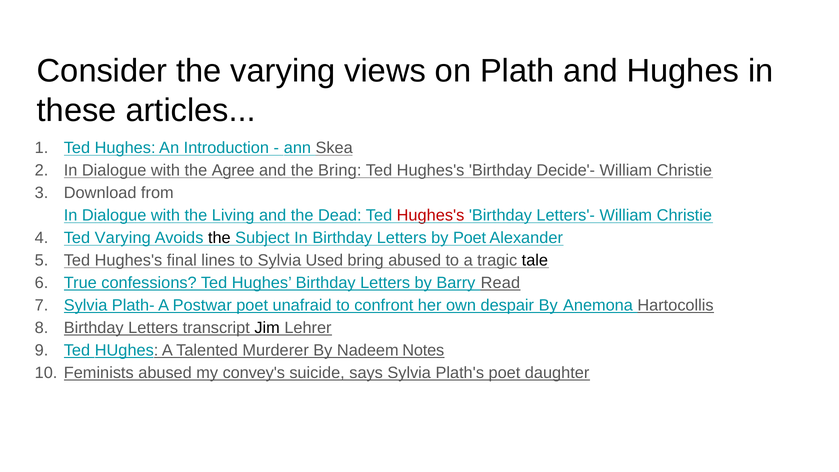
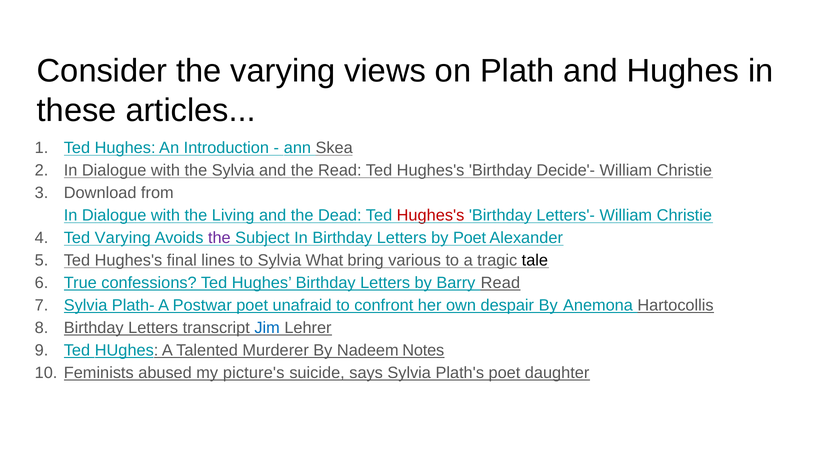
the Agree: Agree -> Sylvia
the Bring: Bring -> Read
the at (219, 238) colour: black -> purple
Used: Used -> What
bring abused: abused -> various
Jim colour: black -> blue
convey's: convey's -> picture's
